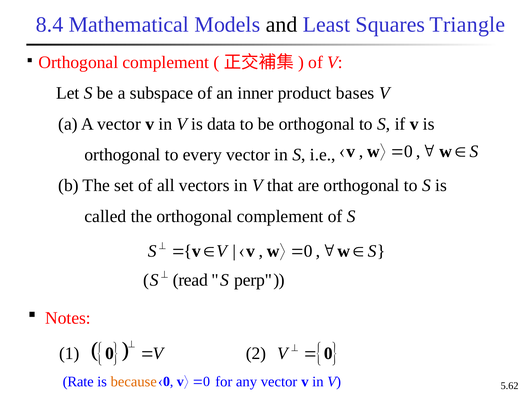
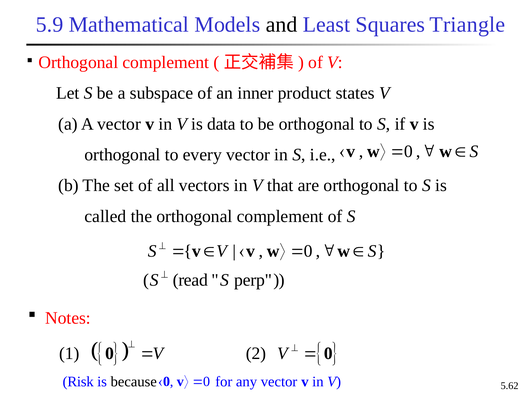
8.4: 8.4 -> 5.9
bases: bases -> states
Rate: Rate -> Risk
because colour: orange -> black
